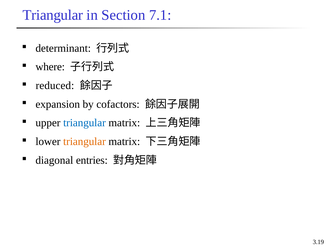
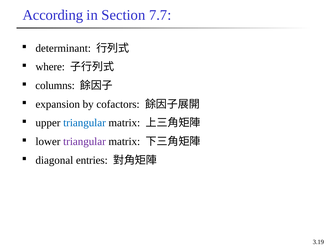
Triangular at (53, 15): Triangular -> According
7.1: 7.1 -> 7.7
reduced: reduced -> columns
triangular at (84, 141) colour: orange -> purple
